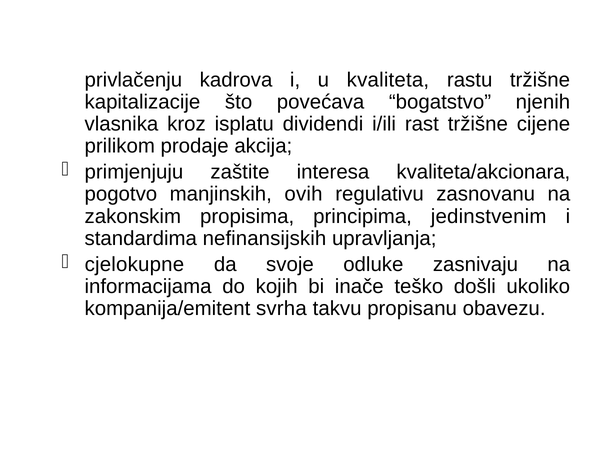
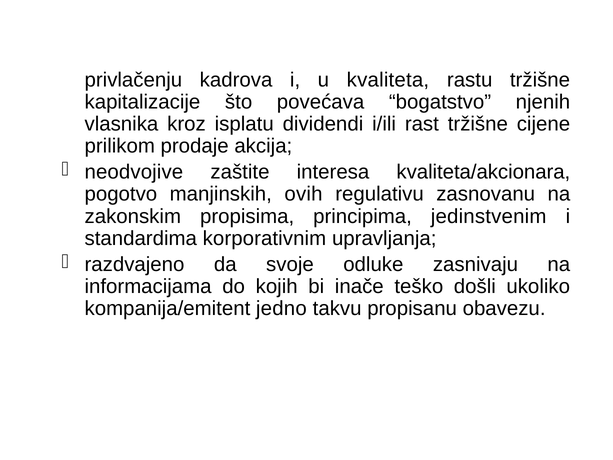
primjenjuju: primjenjuju -> neodvojive
nefinansijskih: nefinansijskih -> korporativnim
cjelokupne: cjelokupne -> razdvajeno
svrha: svrha -> jedno
